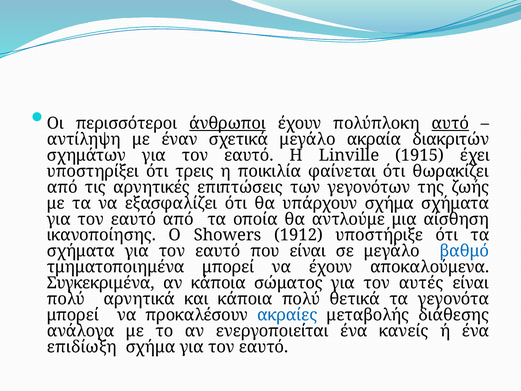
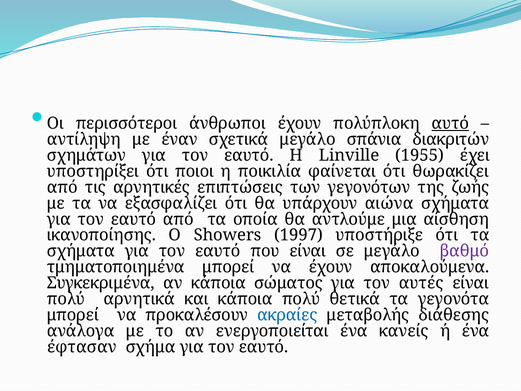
άνθρωποι underline: present -> none
ακραία: ακραία -> σπάνια
1915: 1915 -> 1955
τρεις: τρεις -> ποιοι
υπάρχουν σχήμα: σχήμα -> αιώνα
1912: 1912 -> 1997
βαθμό colour: blue -> purple
επιδίωξη: επιδίωξη -> έφτασαν
